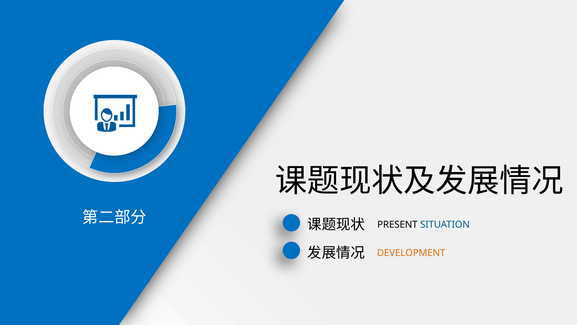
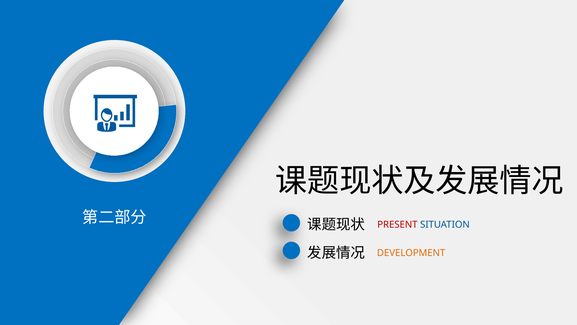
PRESENT colour: black -> red
